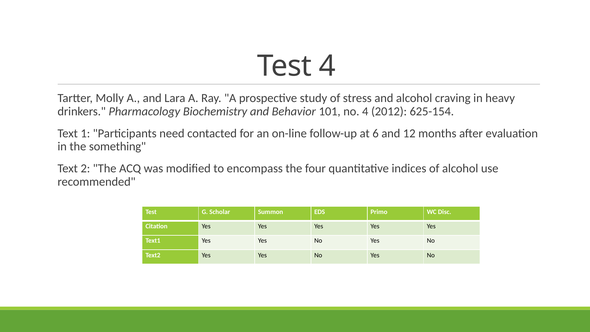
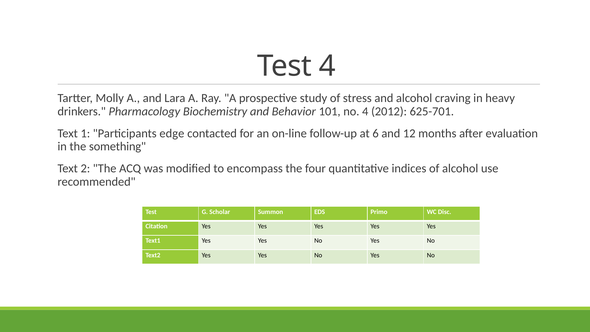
625-154: 625-154 -> 625-701
need: need -> edge
